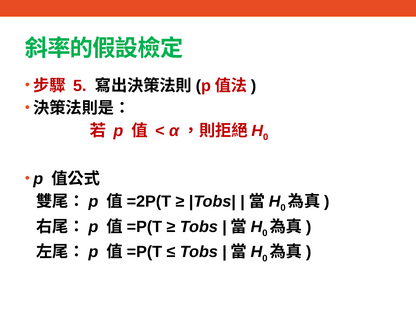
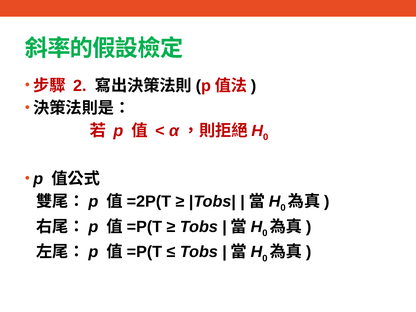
5: 5 -> 2
